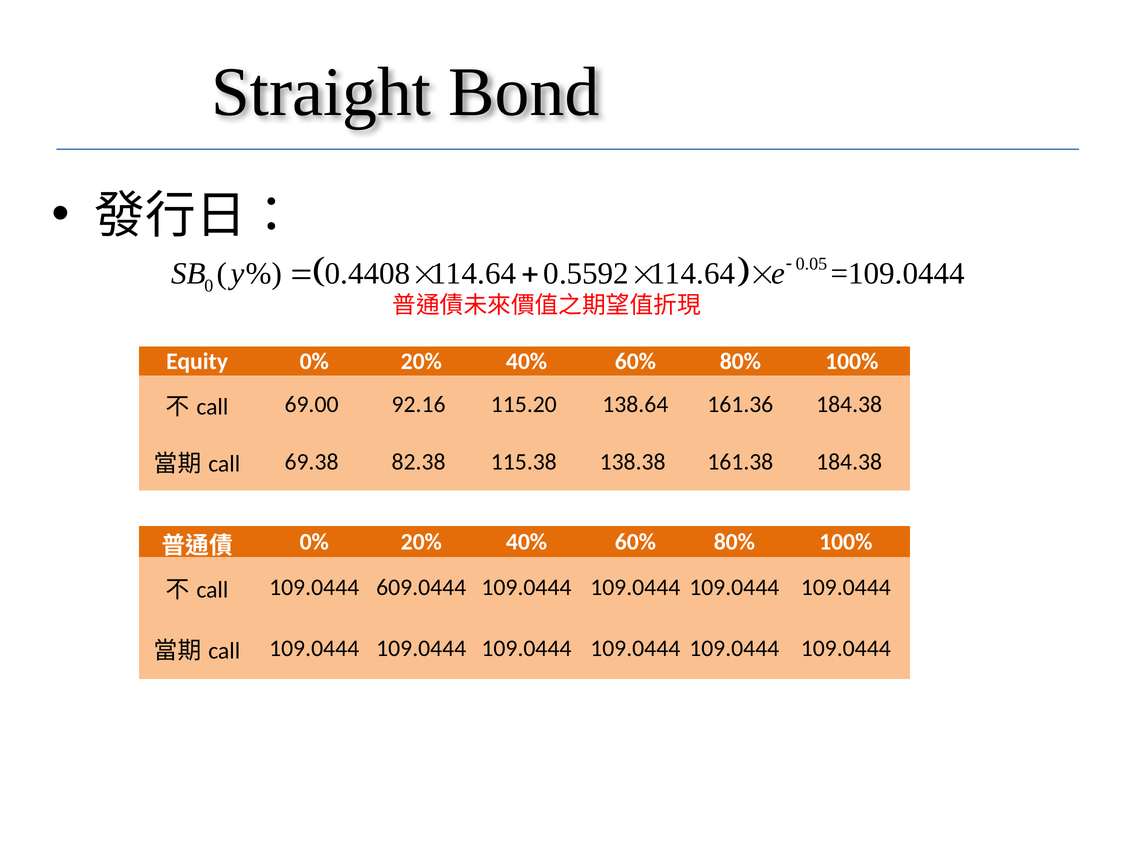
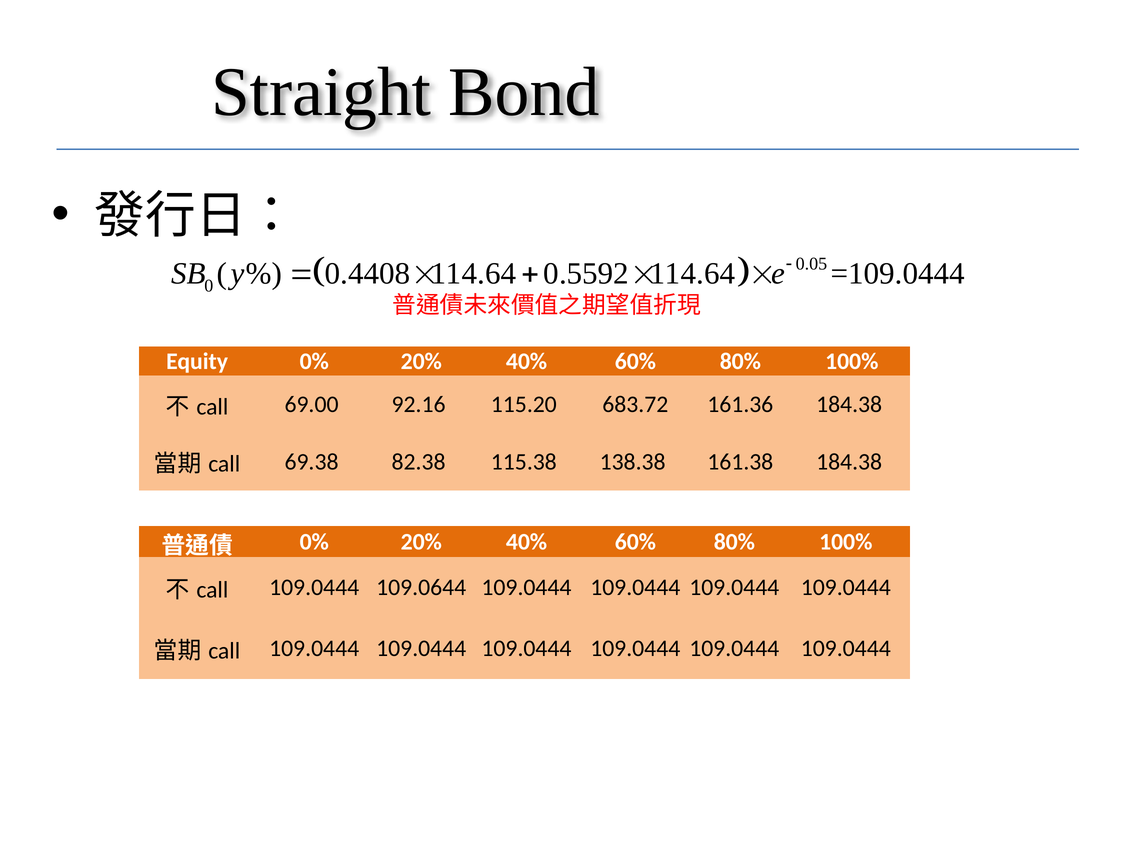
138.64: 138.64 -> 683.72
609.0444: 609.0444 -> 109.0644
